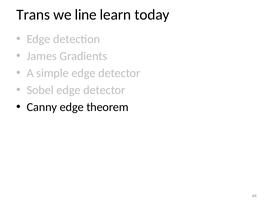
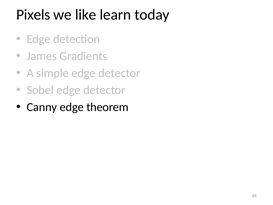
Trans: Trans -> Pixels
line: line -> like
